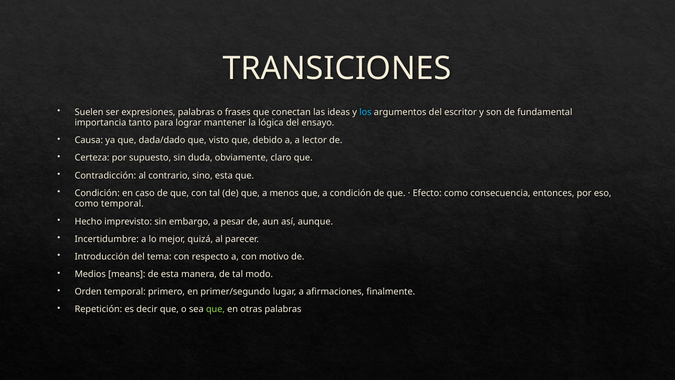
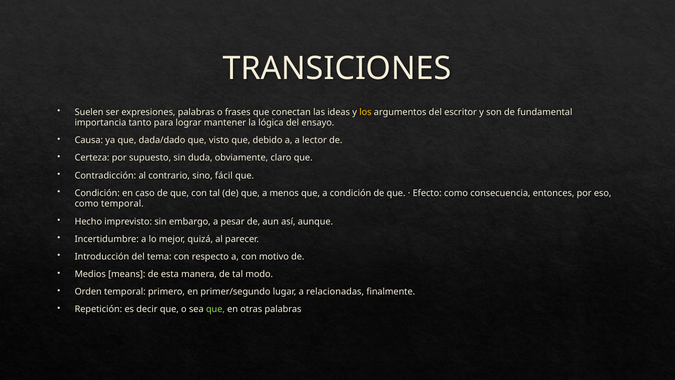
los colour: light blue -> yellow
sino esta: esta -> fácil
afirmaciones: afirmaciones -> relacionadas
